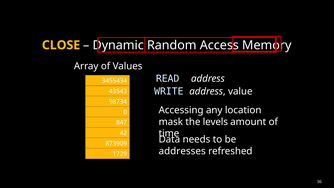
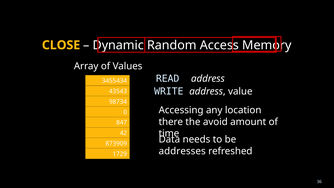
mask: mask -> there
levels: levels -> avoid
